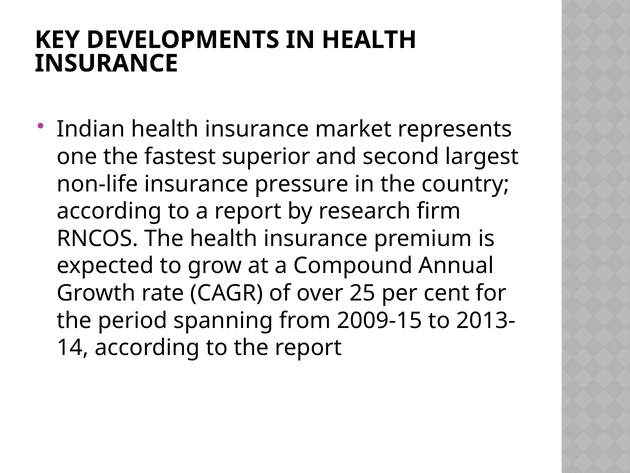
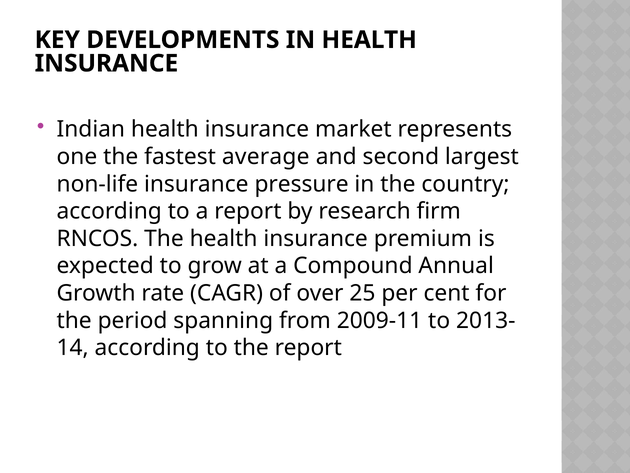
superior: superior -> average
2009-15: 2009-15 -> 2009-11
